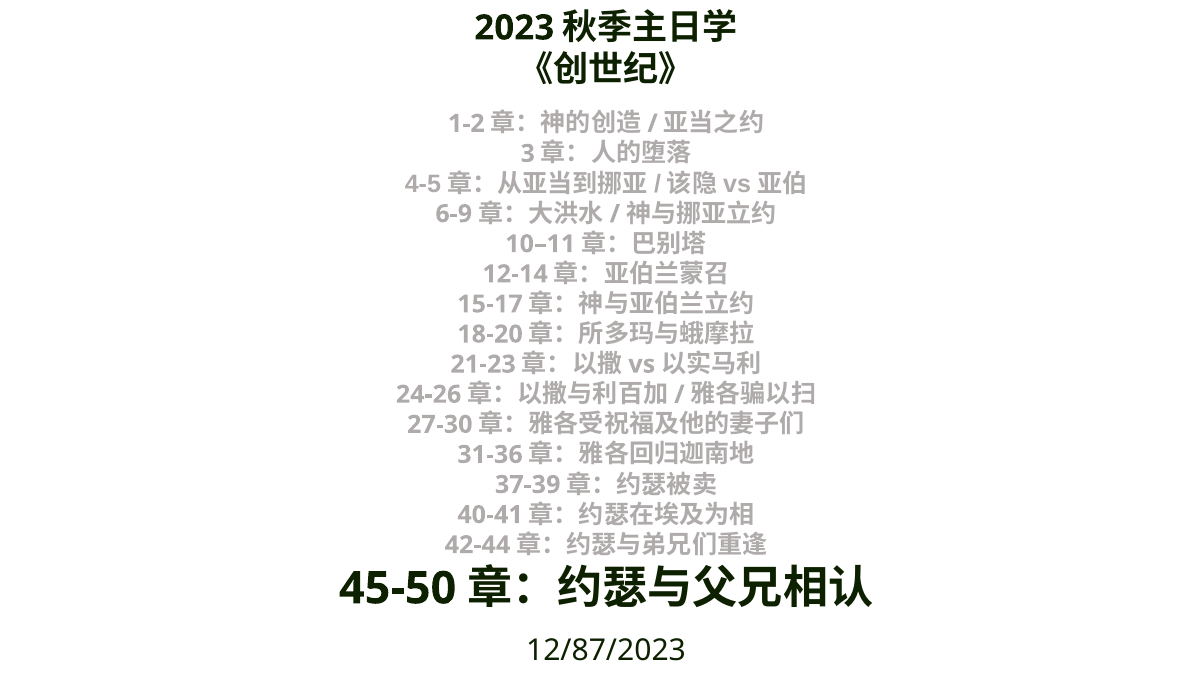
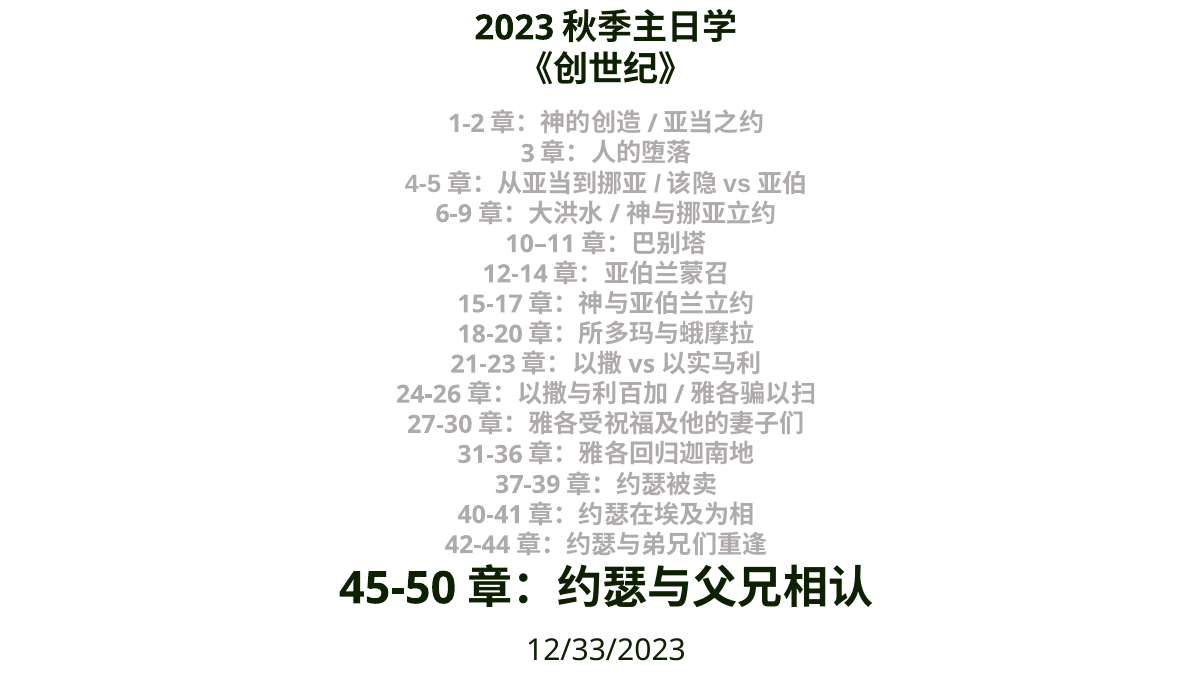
12/87/2023: 12/87/2023 -> 12/33/2023
